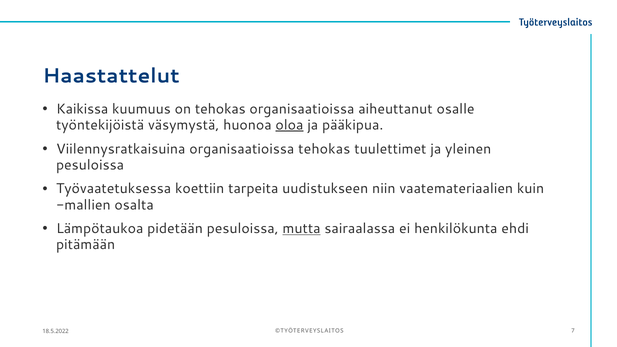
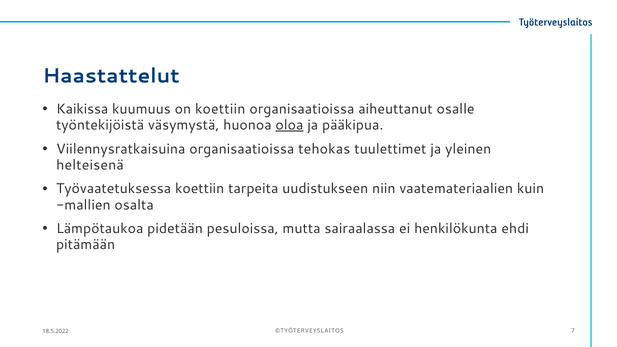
on tehokas: tehokas -> koettiin
pesuloissa at (90, 165): pesuloissa -> helteisenä
mutta underline: present -> none
